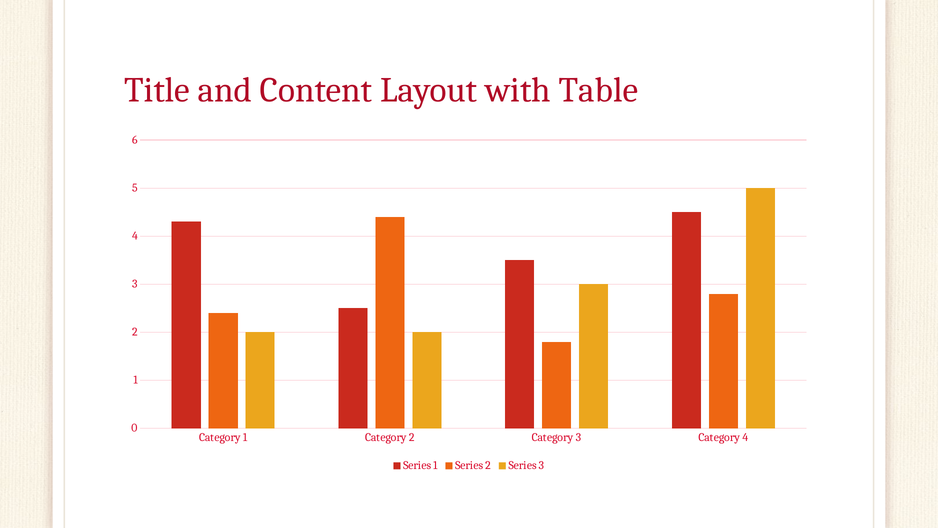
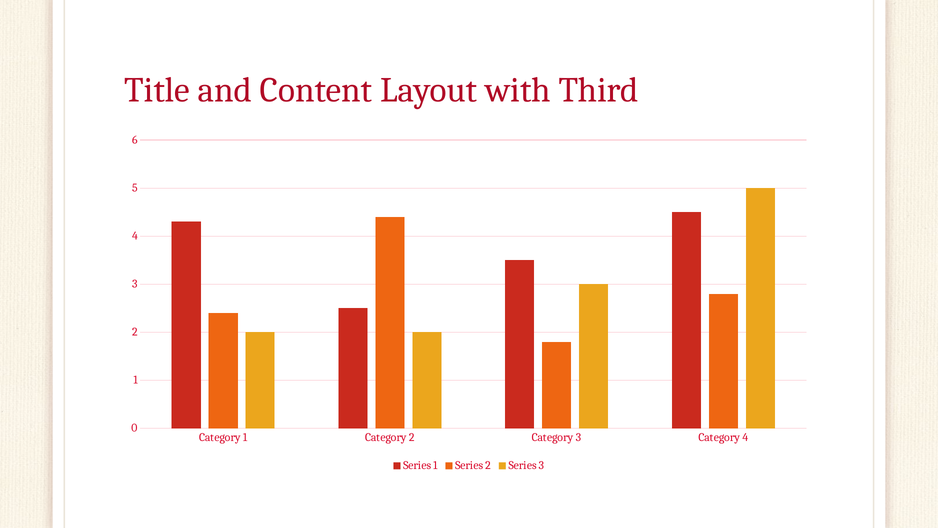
Table: Table -> Third
